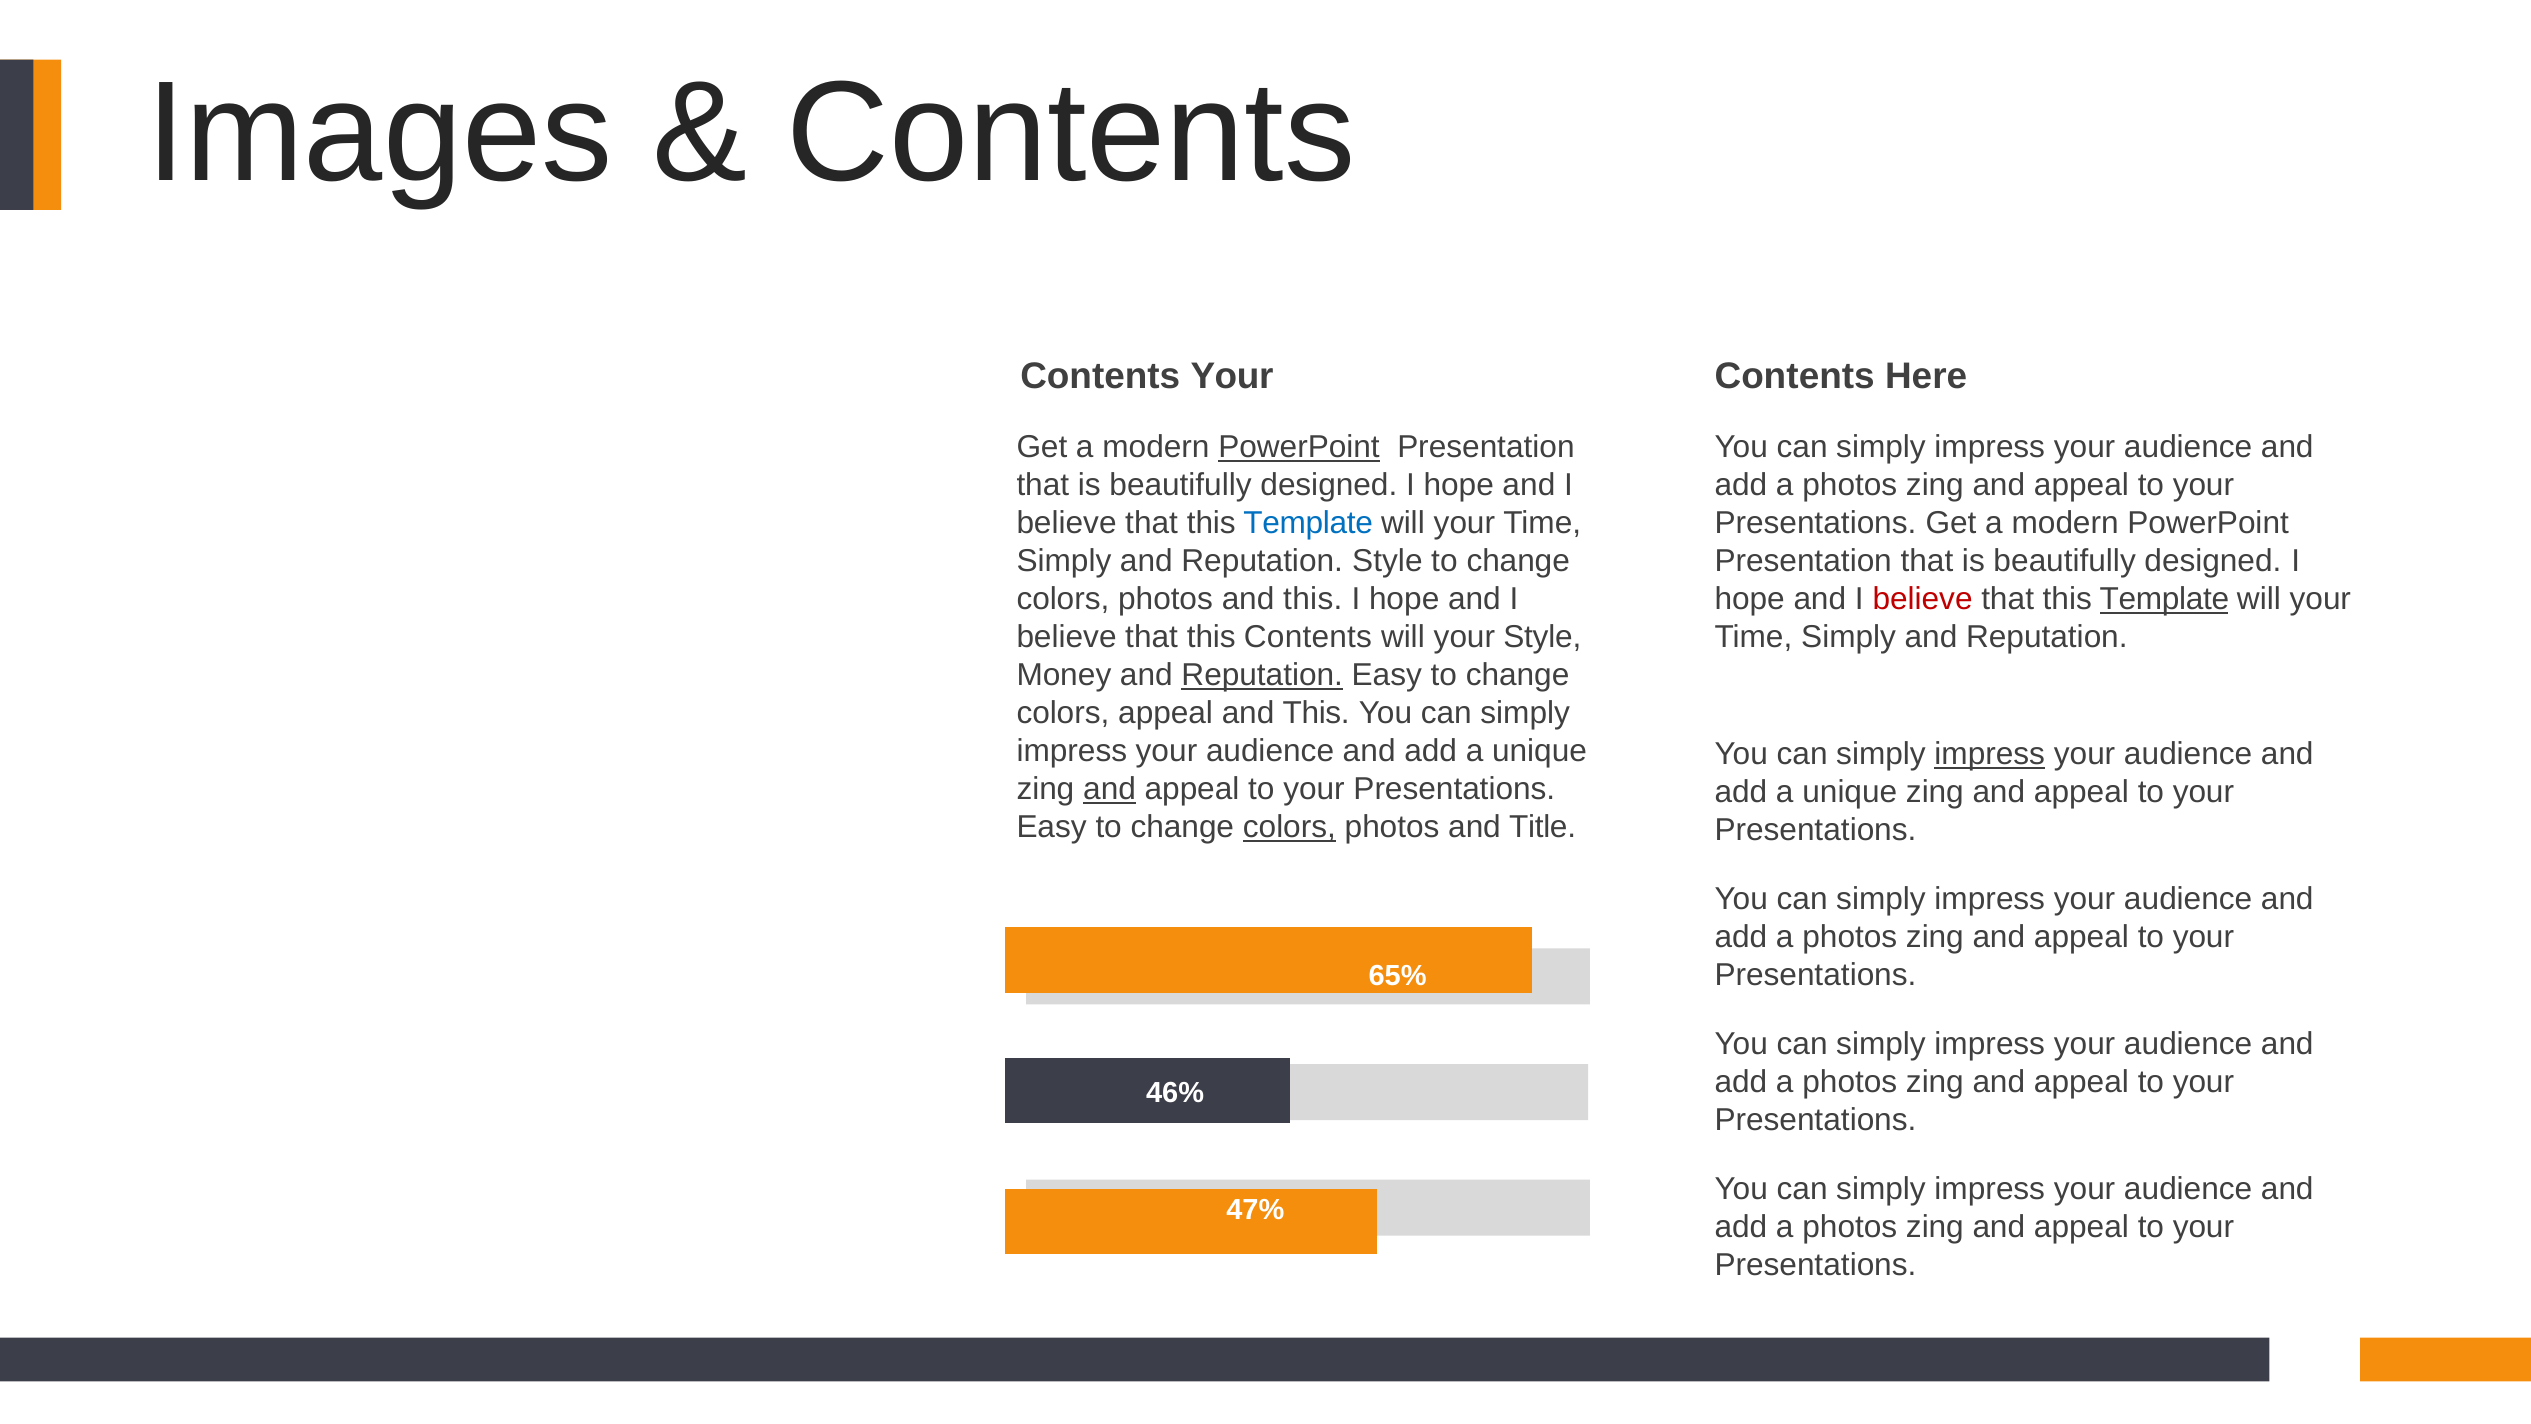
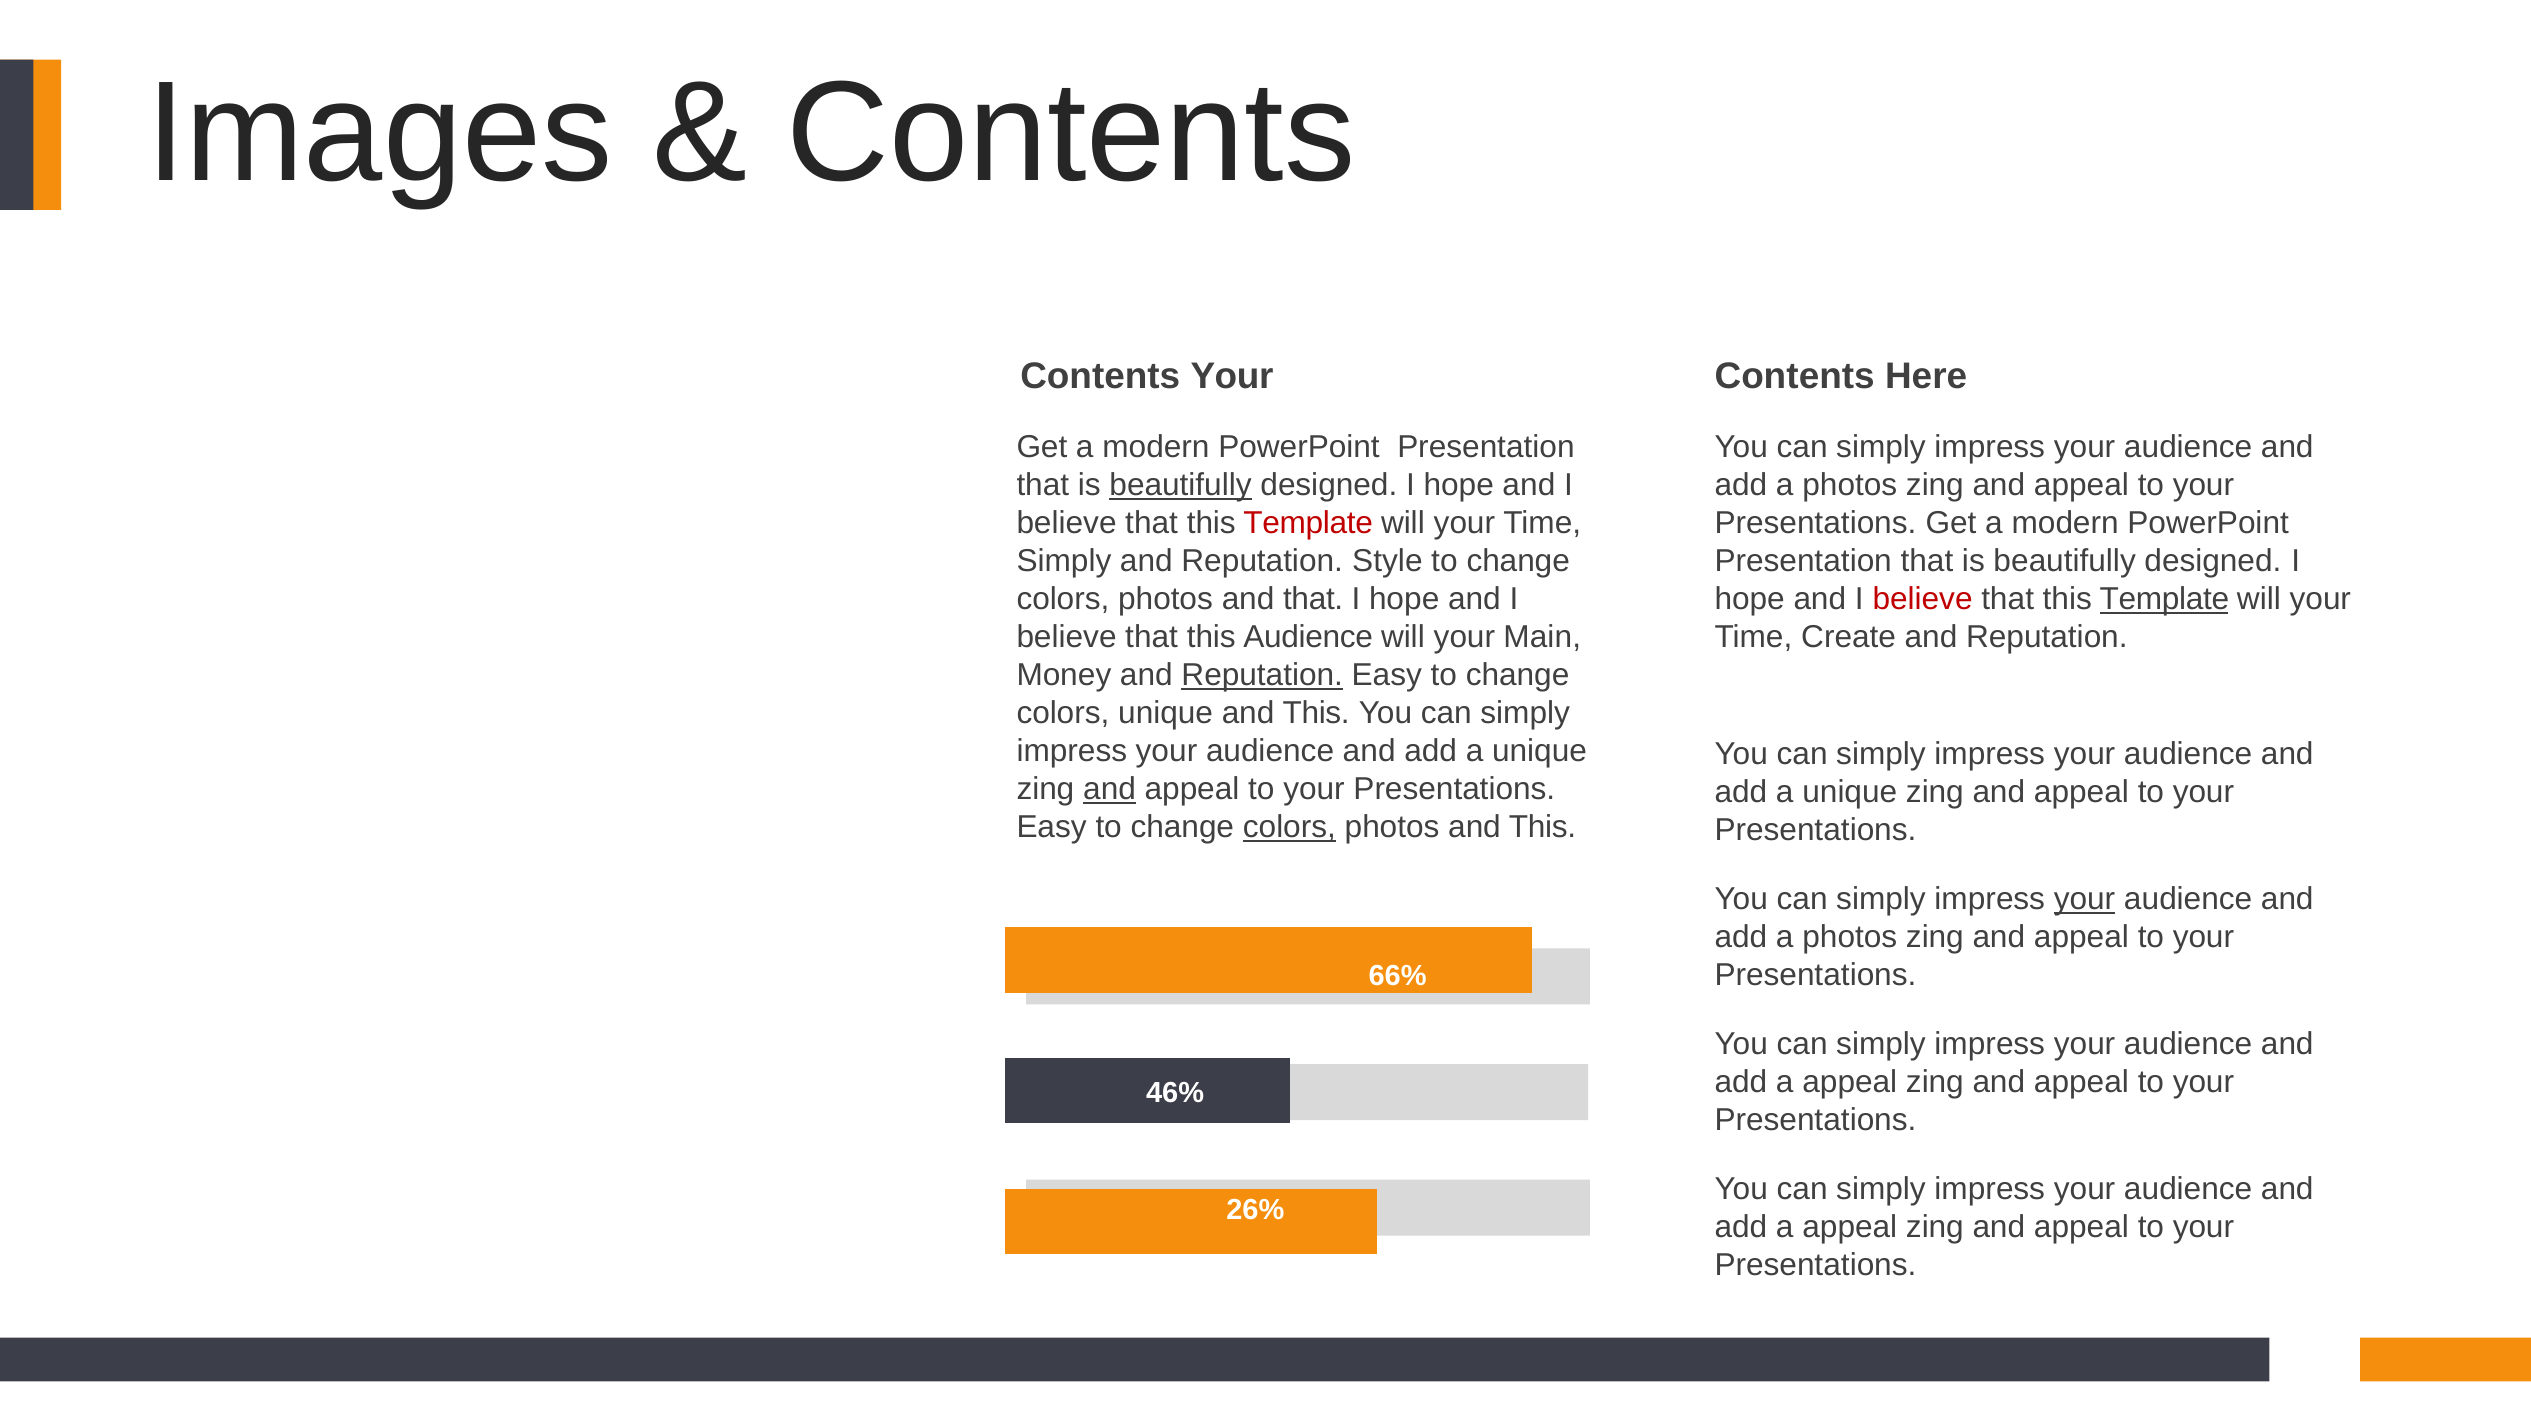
PowerPoint at (1299, 447) underline: present -> none
beautifully at (1181, 485) underline: none -> present
Template at (1308, 523) colour: blue -> red
photos and this: this -> that
this Contents: Contents -> Audience
your Style: Style -> Main
Simply at (1849, 637): Simply -> Create
colors appeal: appeal -> unique
impress at (1990, 754) underline: present -> none
photos and Title: Title -> This
your at (2085, 899) underline: none -> present
65%: 65% -> 66%
photos at (1850, 1082): photos -> appeal
47%: 47% -> 26%
photos at (1850, 1227): photos -> appeal
